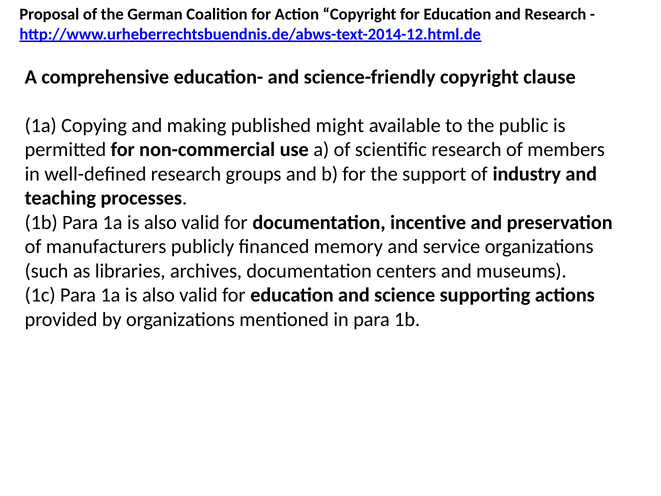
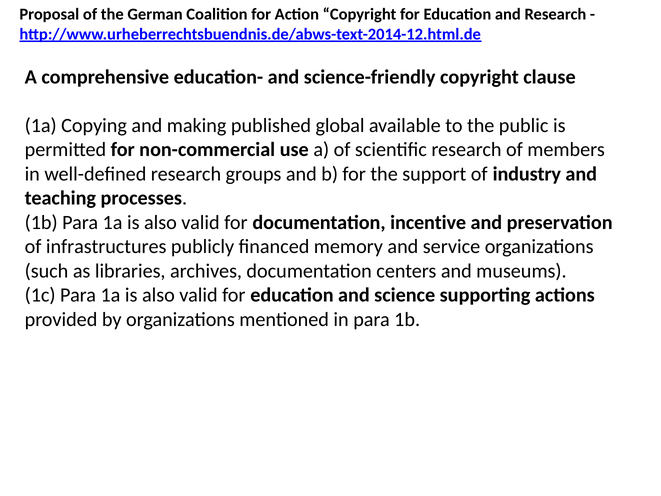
might: might -> global
manufacturers: manufacturers -> infrastructures
